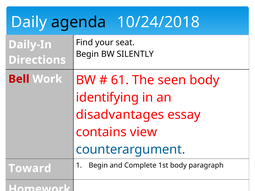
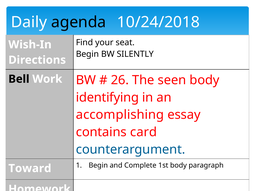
Daily-In: Daily-In -> Wish-In
Bell colour: red -> black
61: 61 -> 26
disadvantages: disadvantages -> accomplishing
view: view -> card
